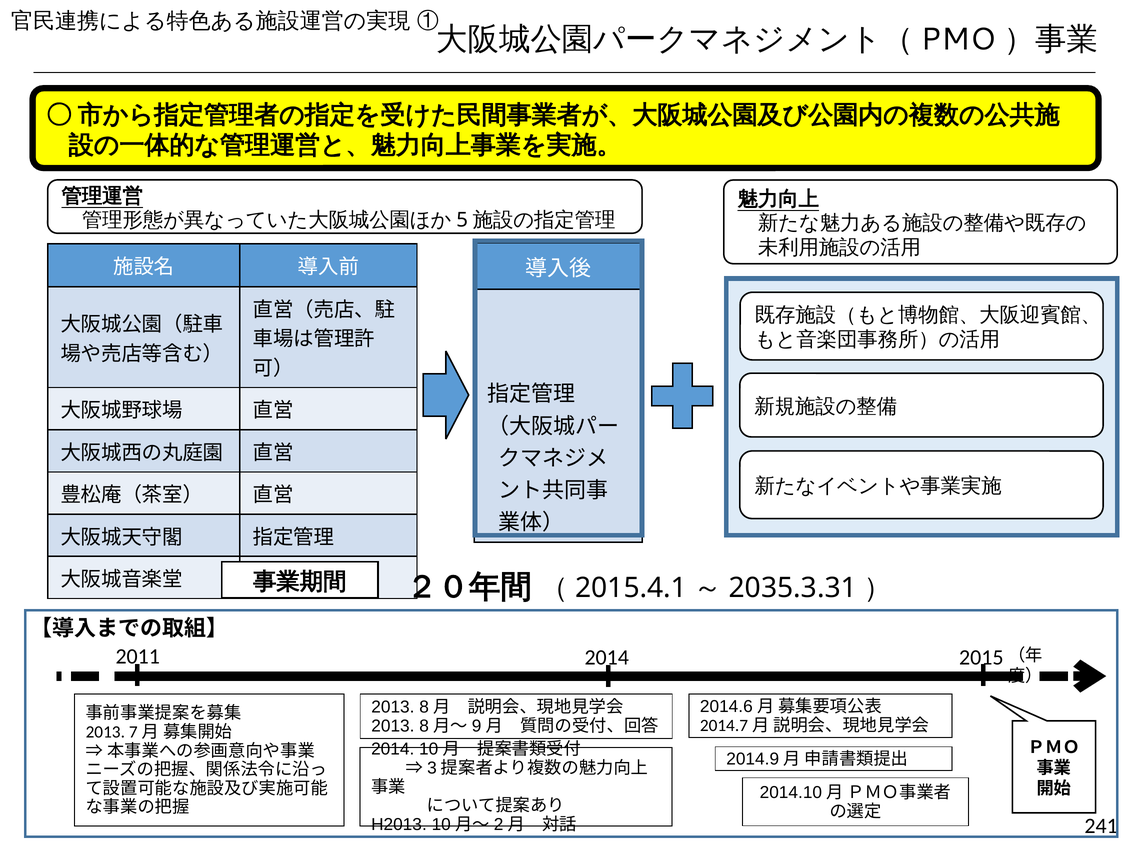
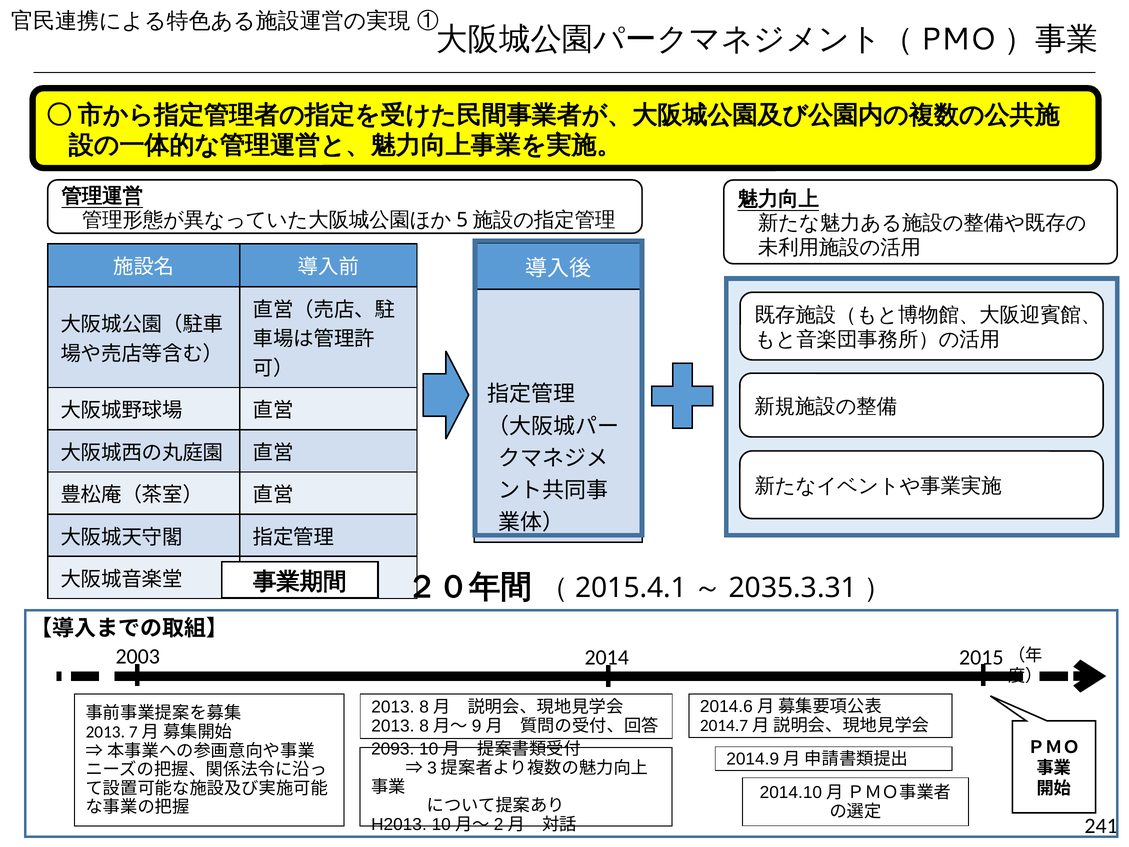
2011: 2011 -> 2003
2014 at (393, 749): 2014 -> 2093
